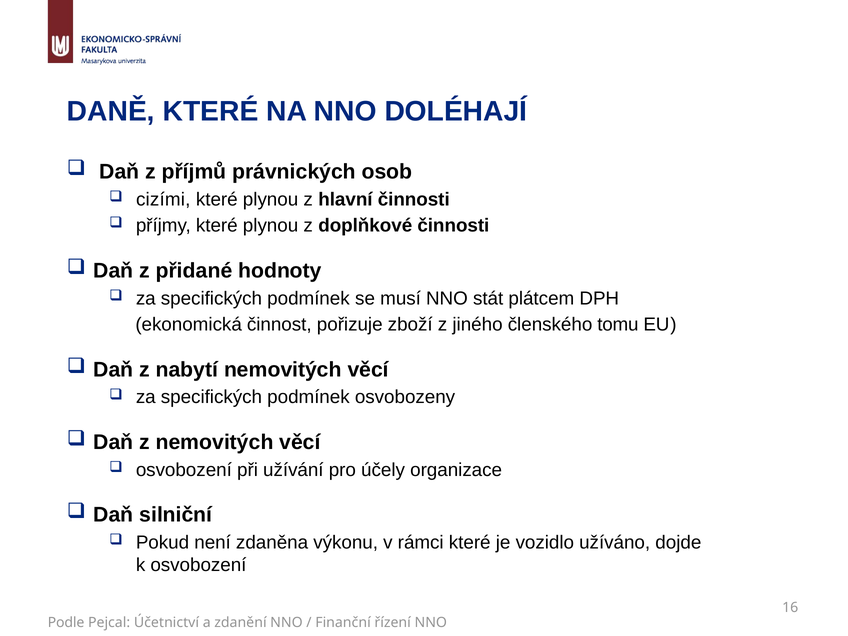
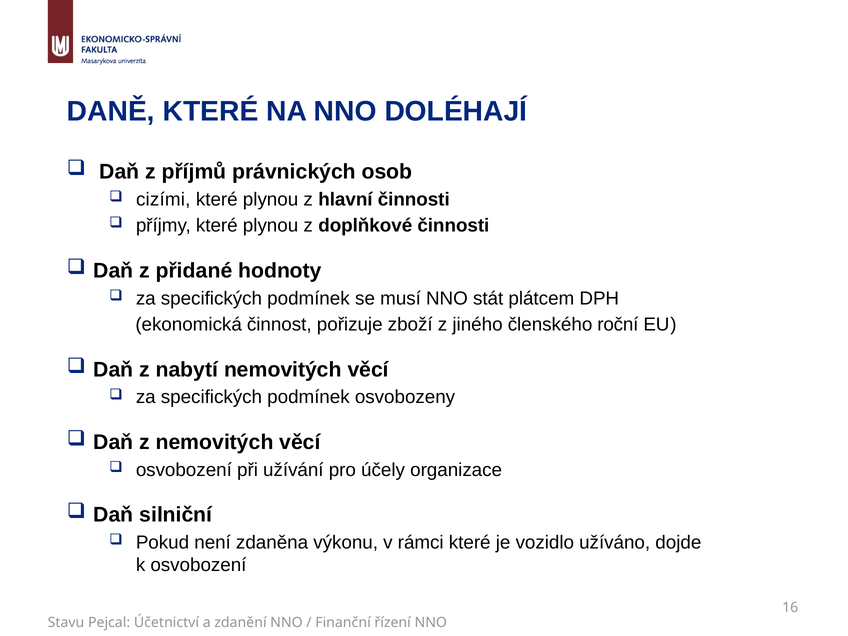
tomu: tomu -> roční
Podle: Podle -> Stavu
